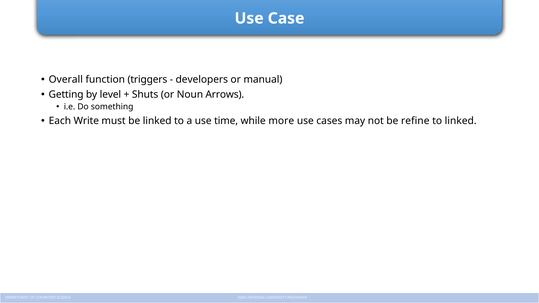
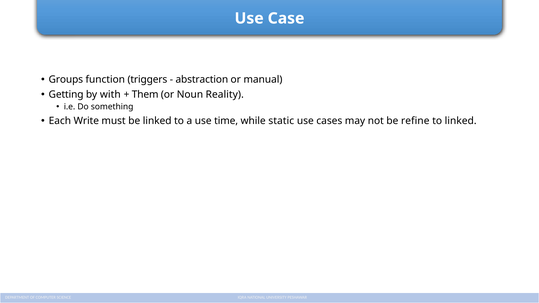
Overall: Overall -> Groups
developers: developers -> abstraction
level: level -> with
Shuts: Shuts -> Them
Arrows: Arrows -> Reality
more: more -> static
